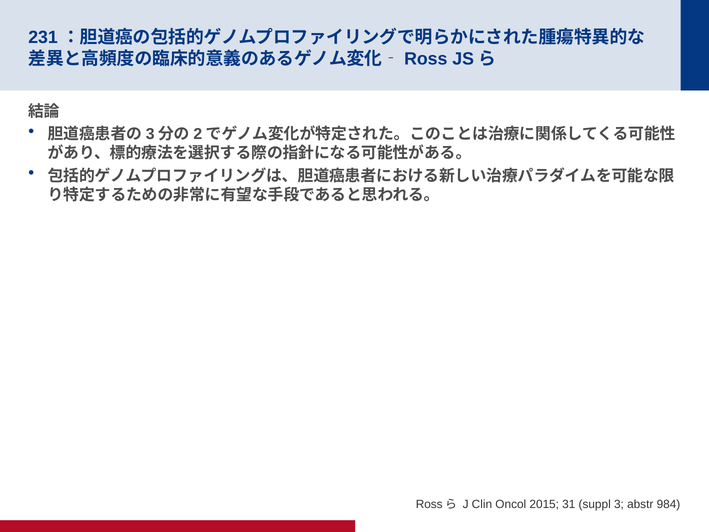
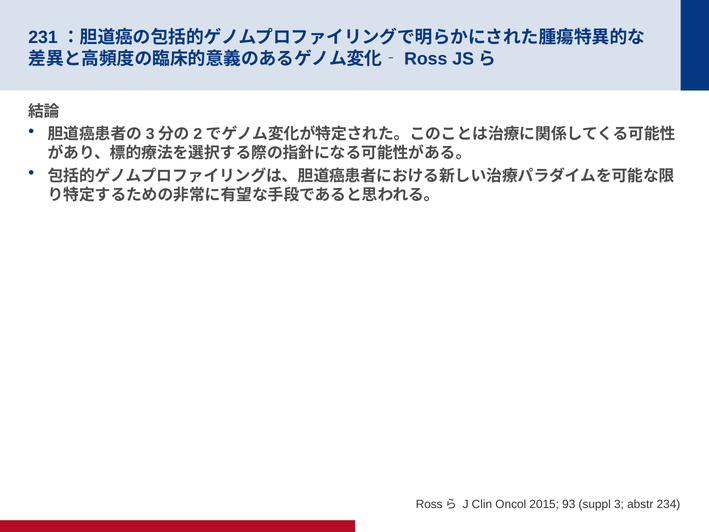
31: 31 -> 93
984: 984 -> 234
